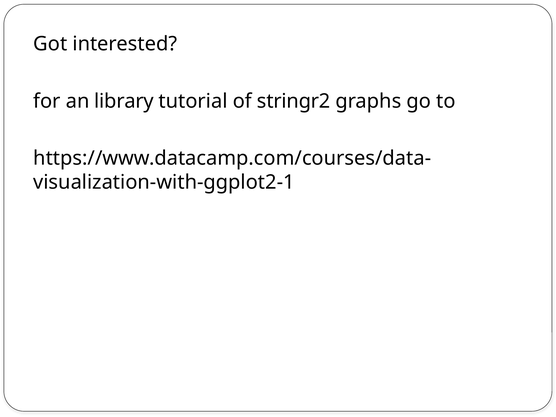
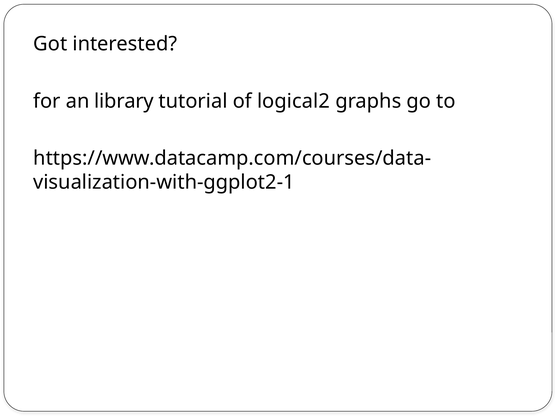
stringr2: stringr2 -> logical2
